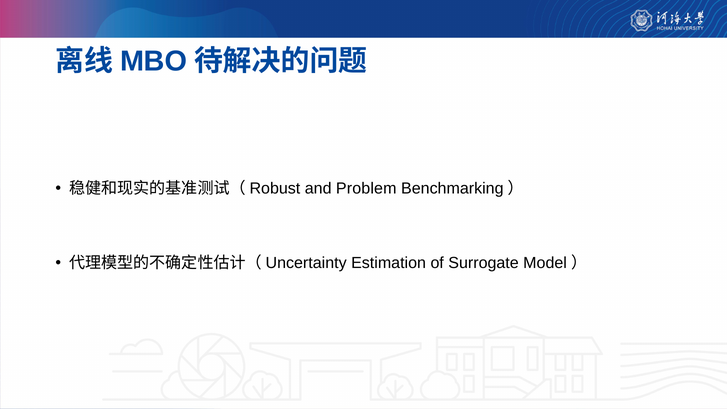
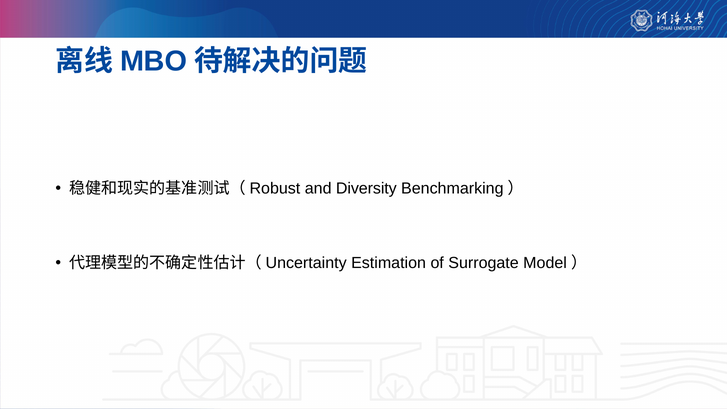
Problem: Problem -> Diversity
